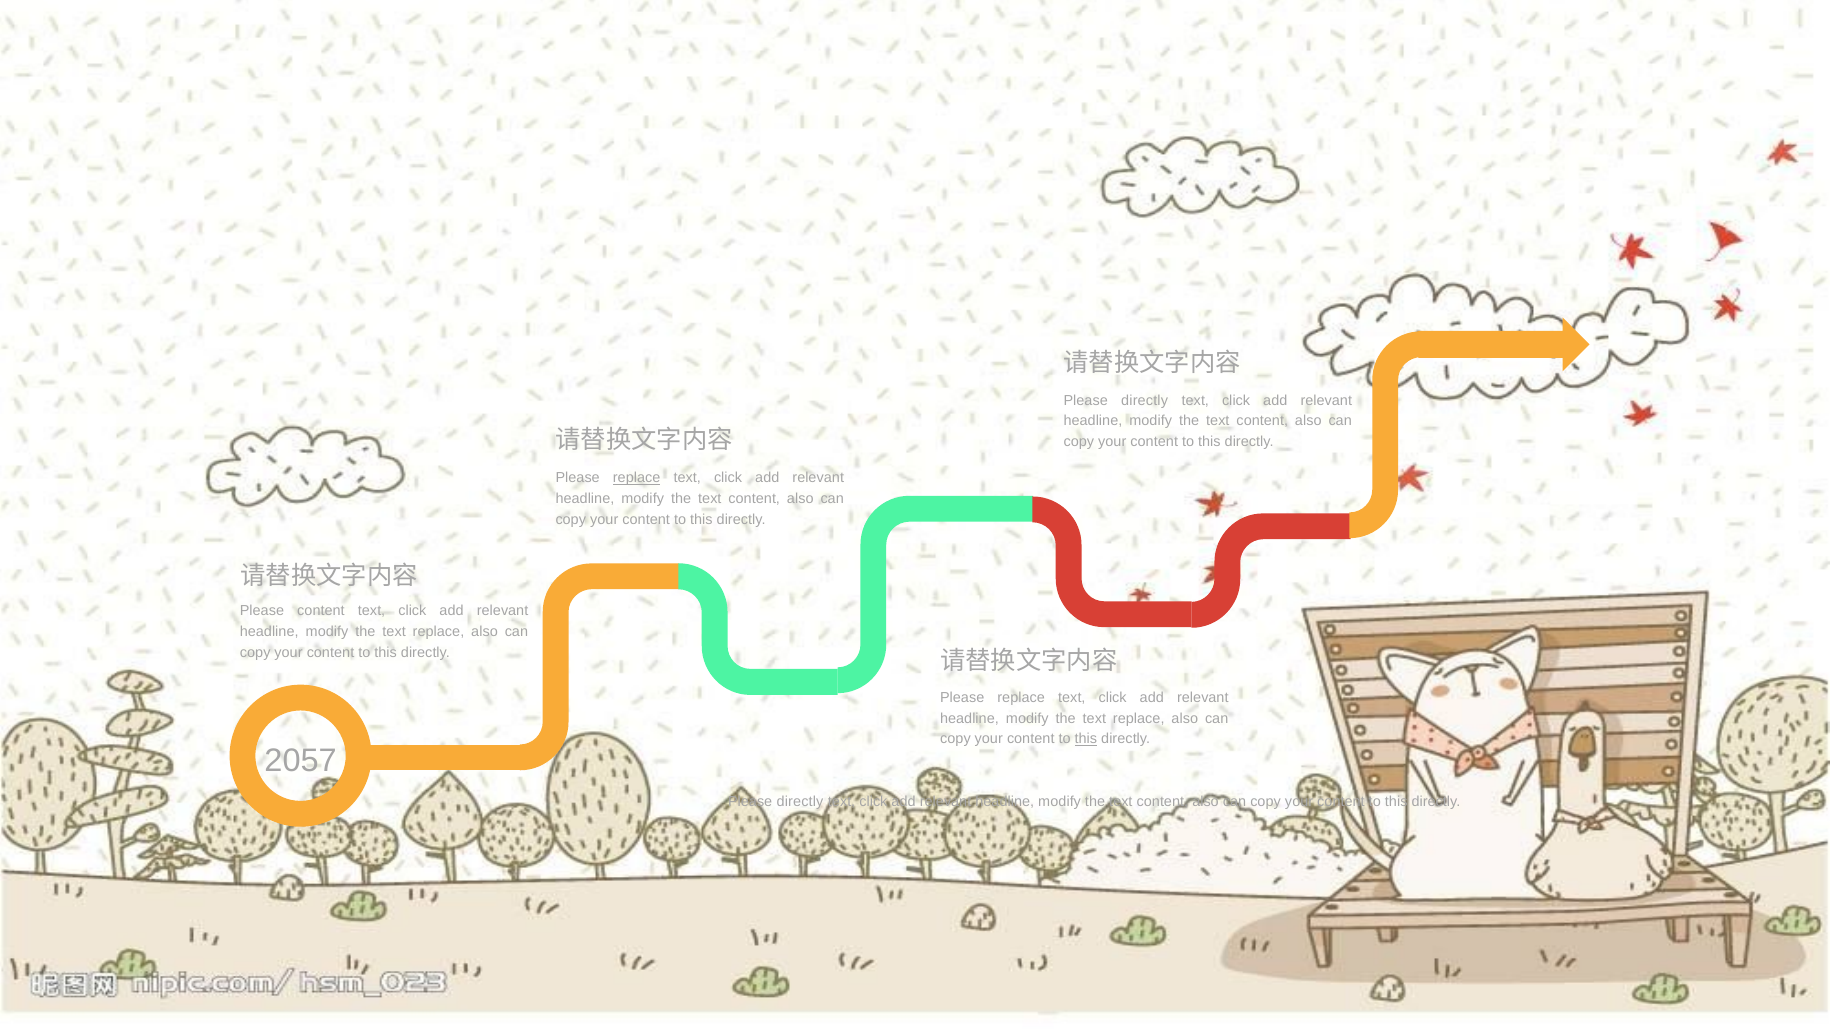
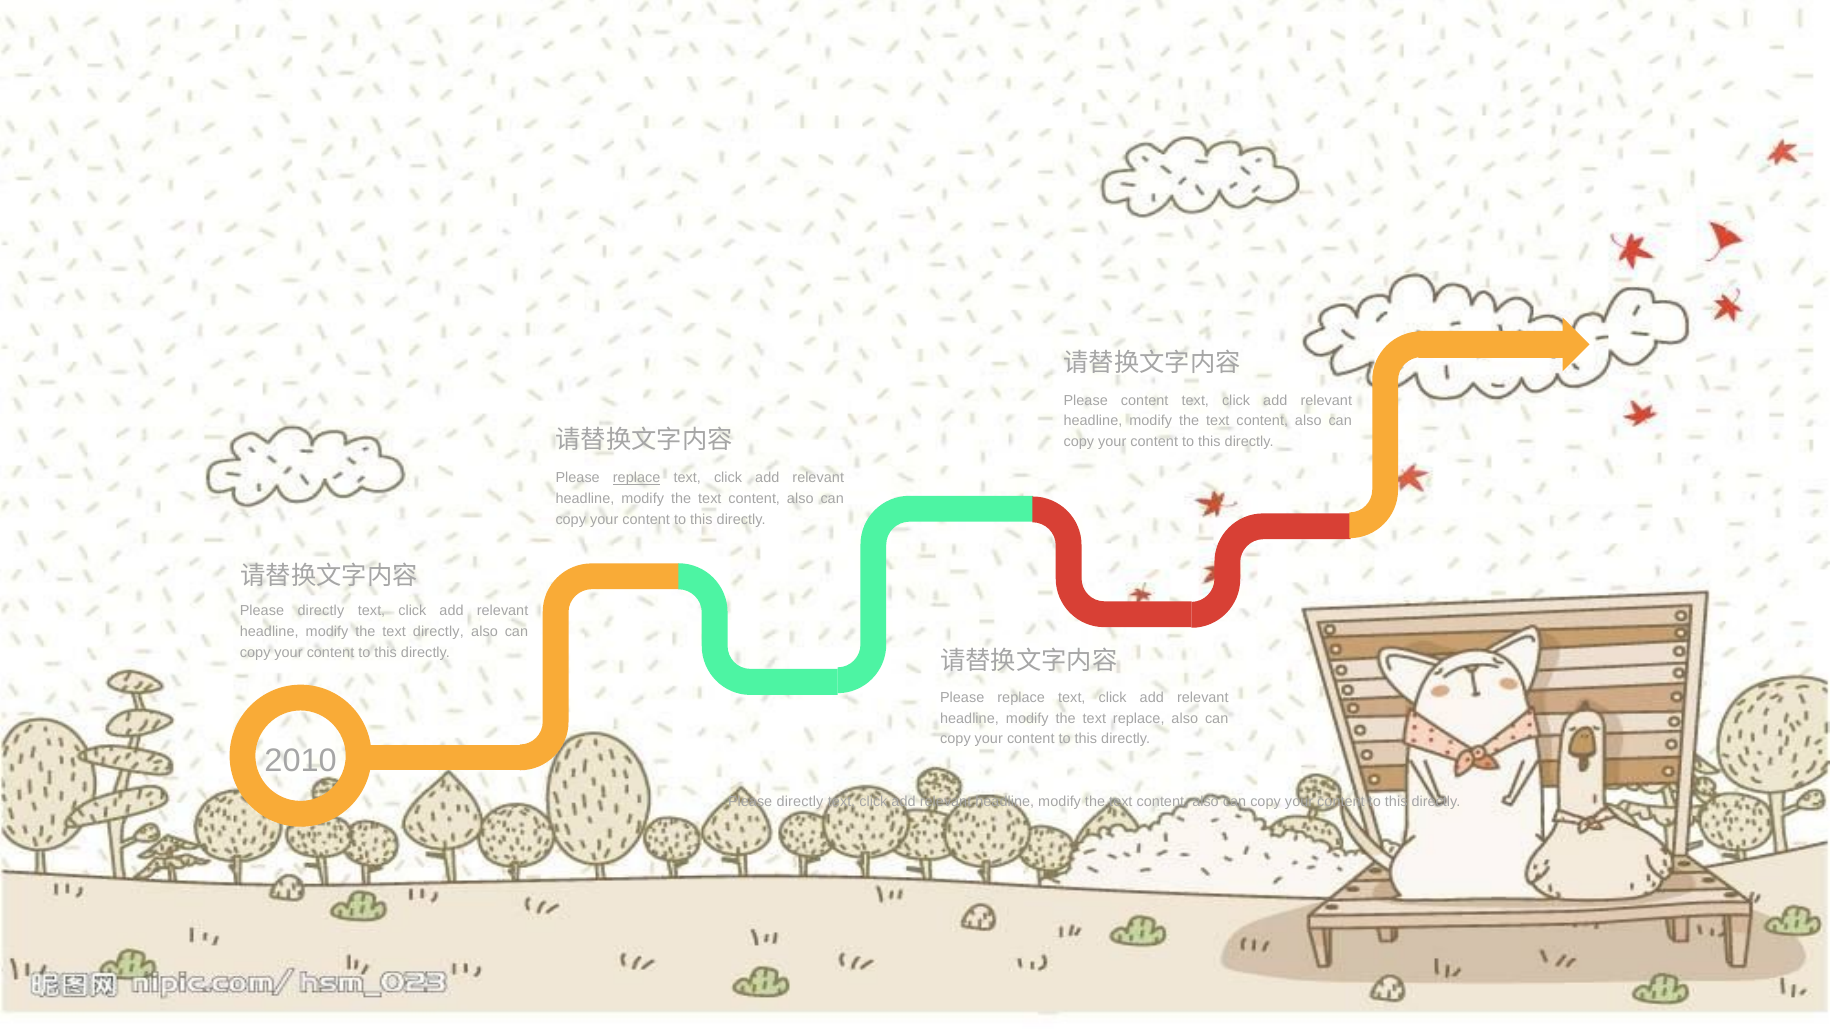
directly at (1145, 400): directly -> content
content at (321, 610): content -> directly
replace at (438, 631): replace -> directly
this at (1086, 739) underline: present -> none
2057: 2057 -> 2010
